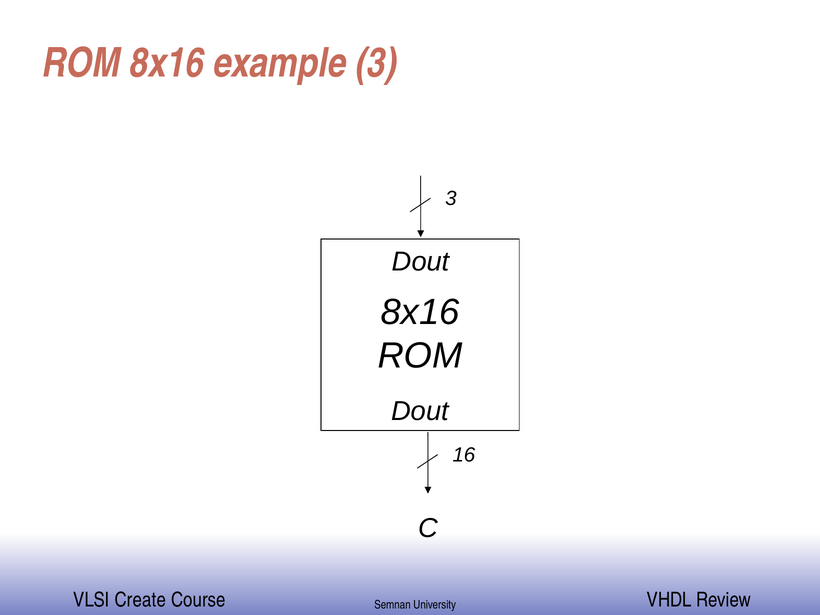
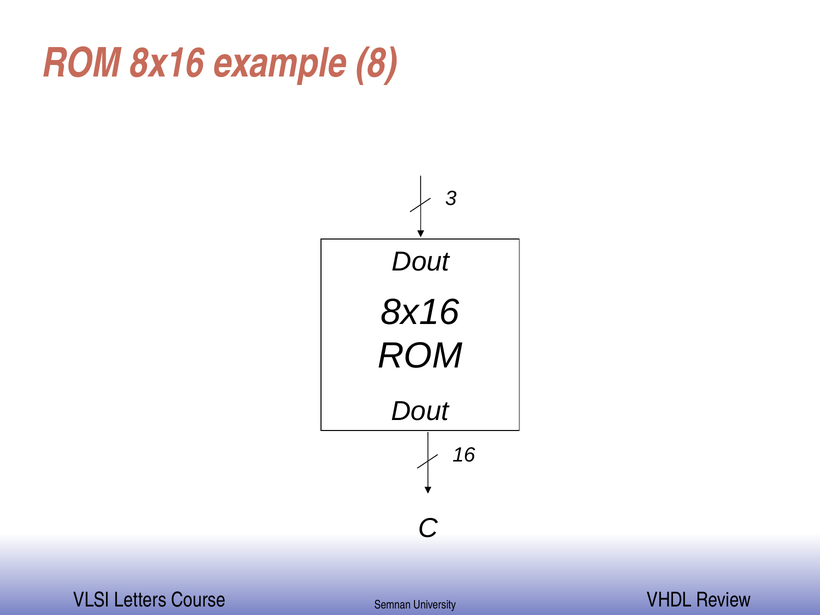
example 3: 3 -> 8
Create: Create -> Letters
